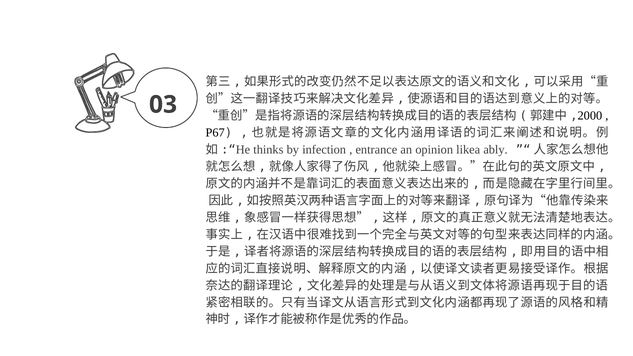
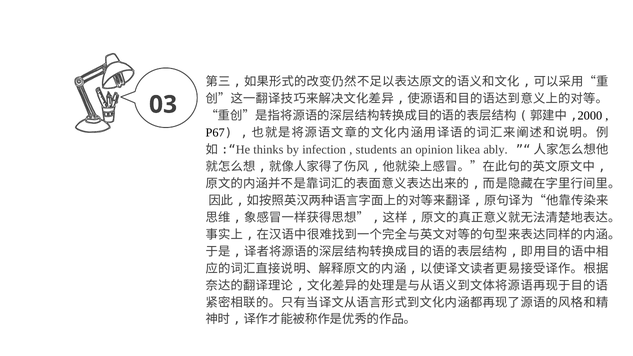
entrance: entrance -> students
